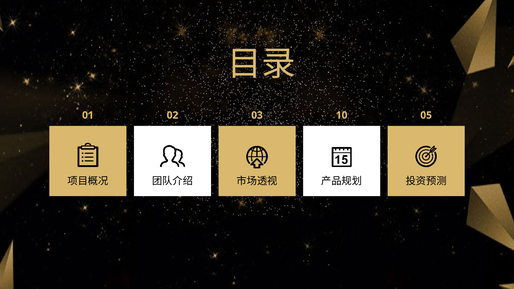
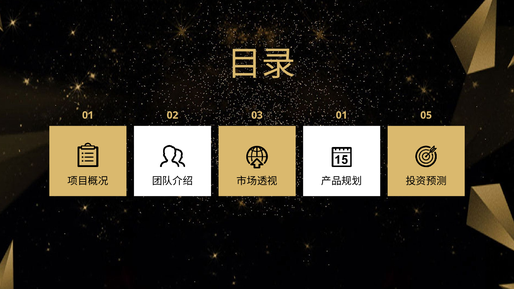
03 10: 10 -> 01
